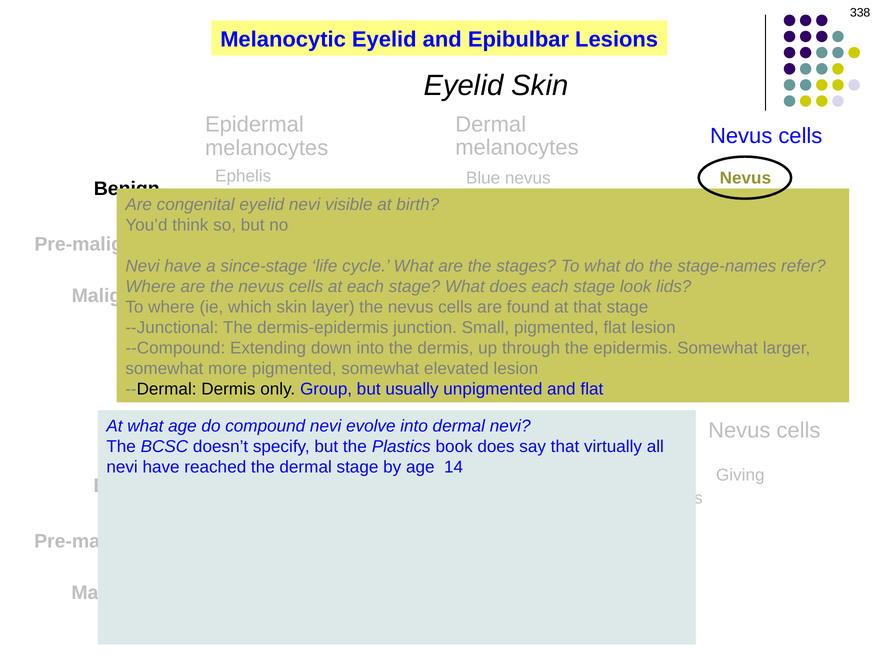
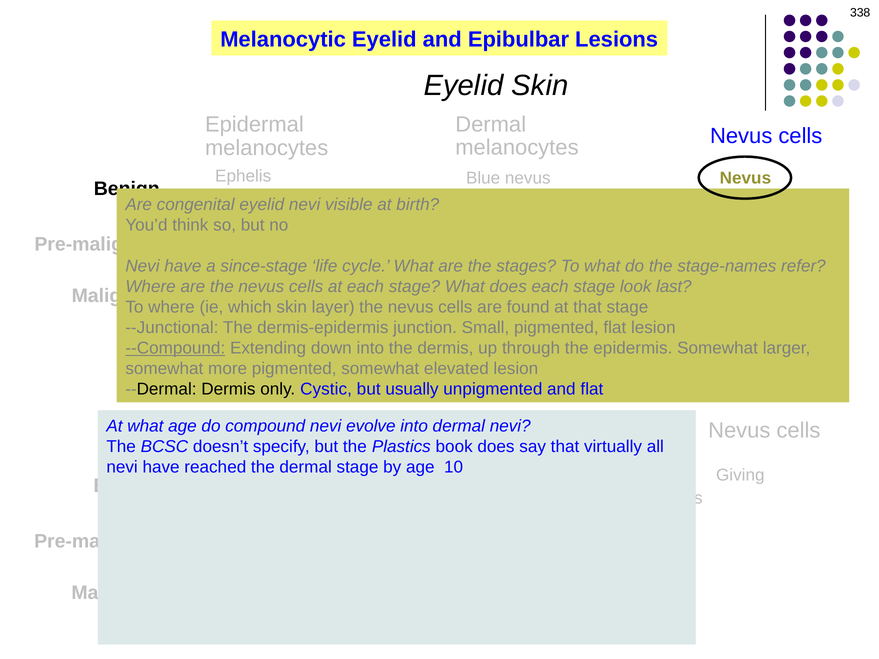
lids: lids -> last
--Compound underline: none -> present
Group: Group -> Cystic
14: 14 -> 10
